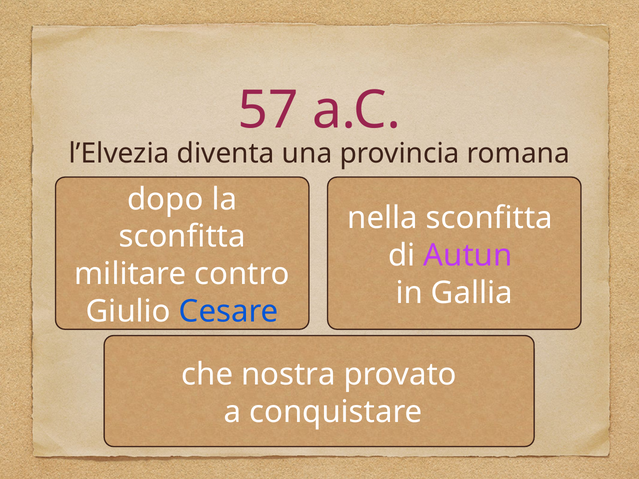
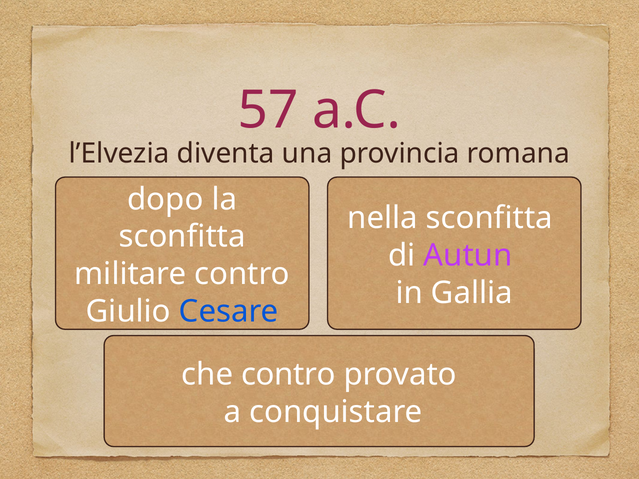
che nostra: nostra -> contro
